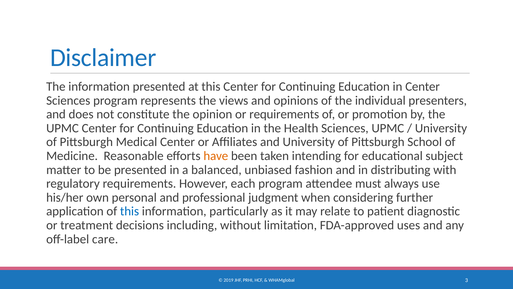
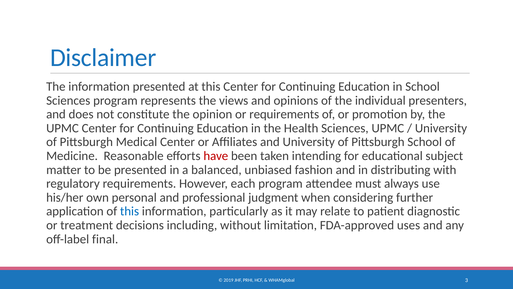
in Center: Center -> School
have colour: orange -> red
care: care -> final
